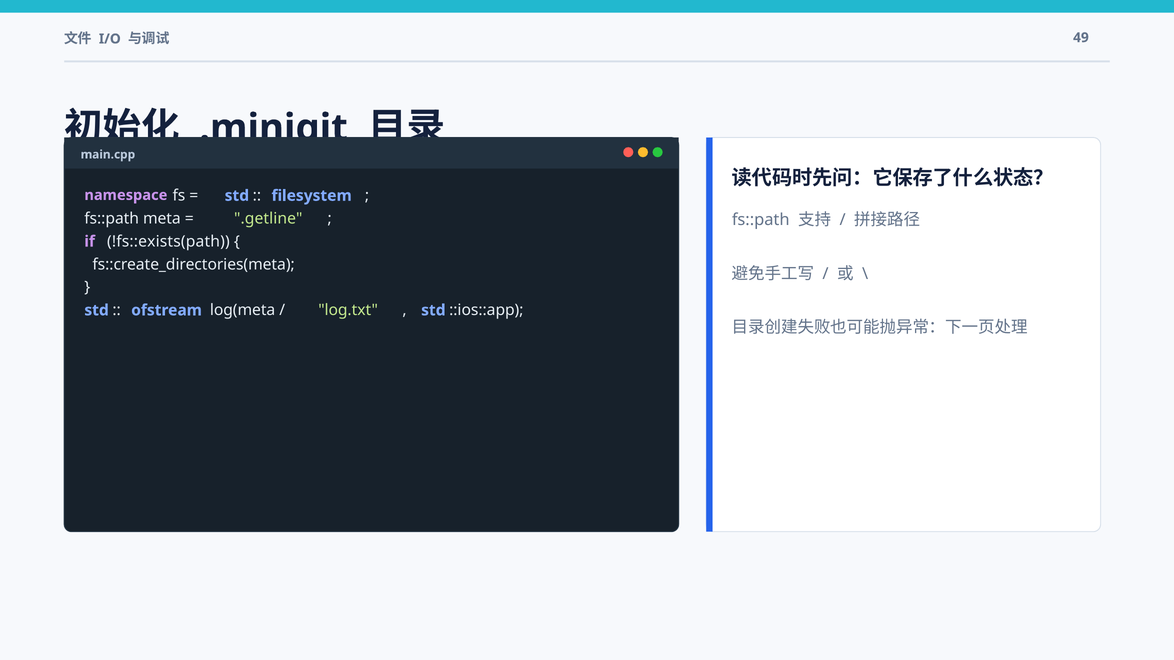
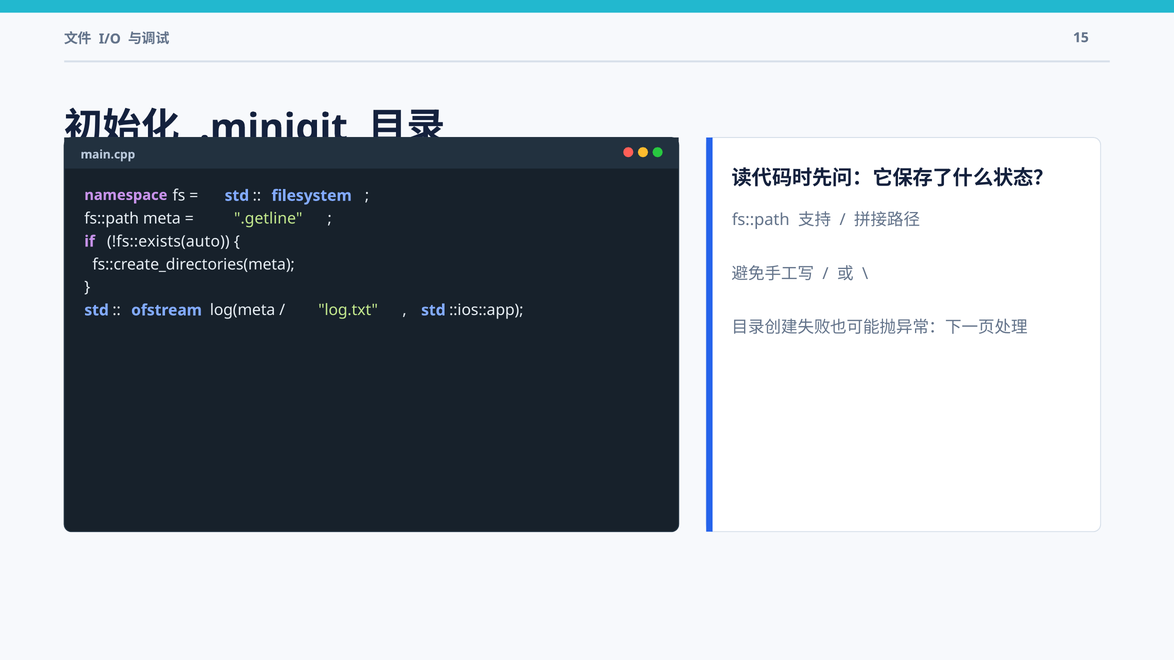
49: 49 -> 15
!fs::exists(path: !fs::exists(path -> !fs::exists(auto
